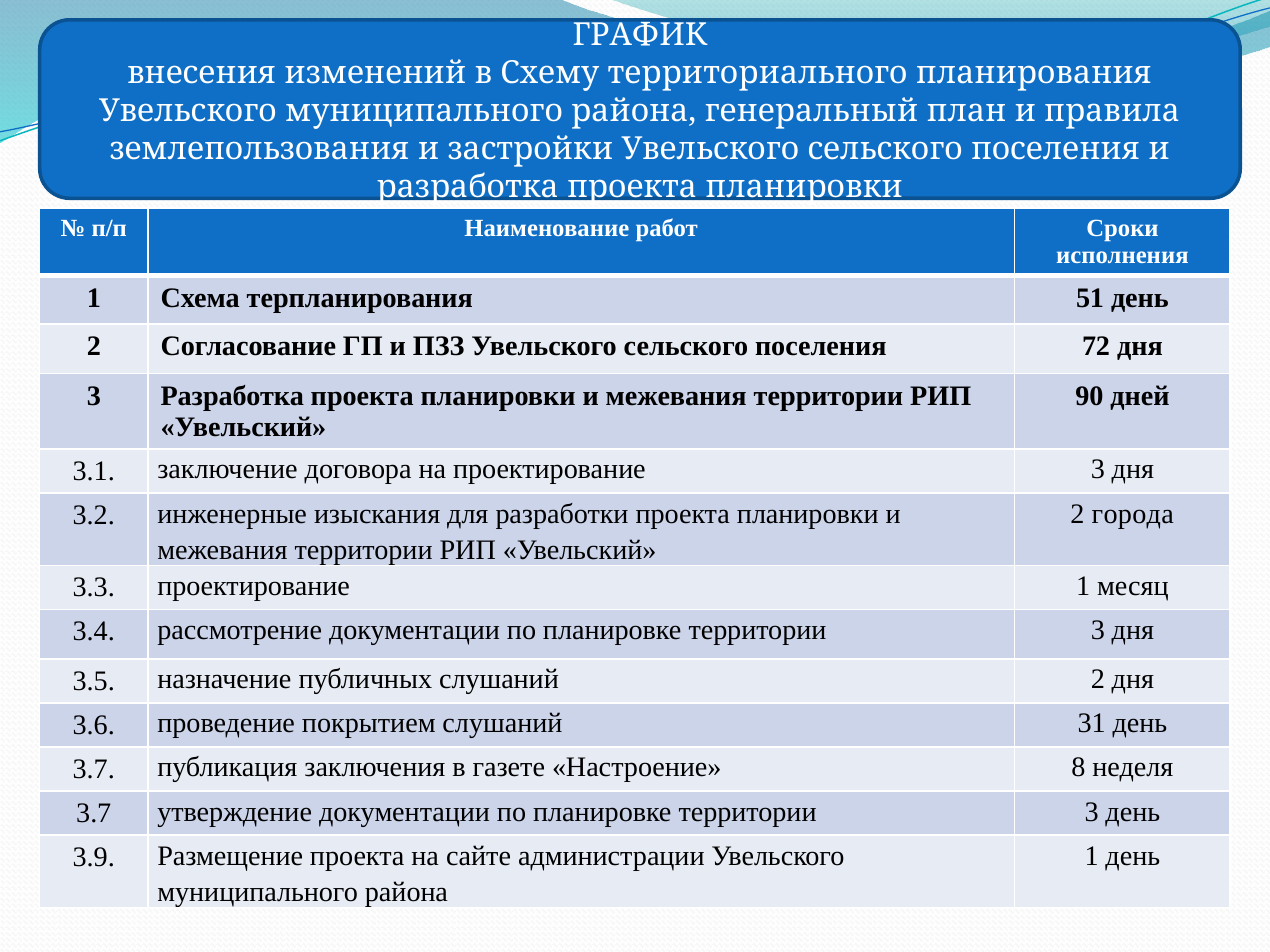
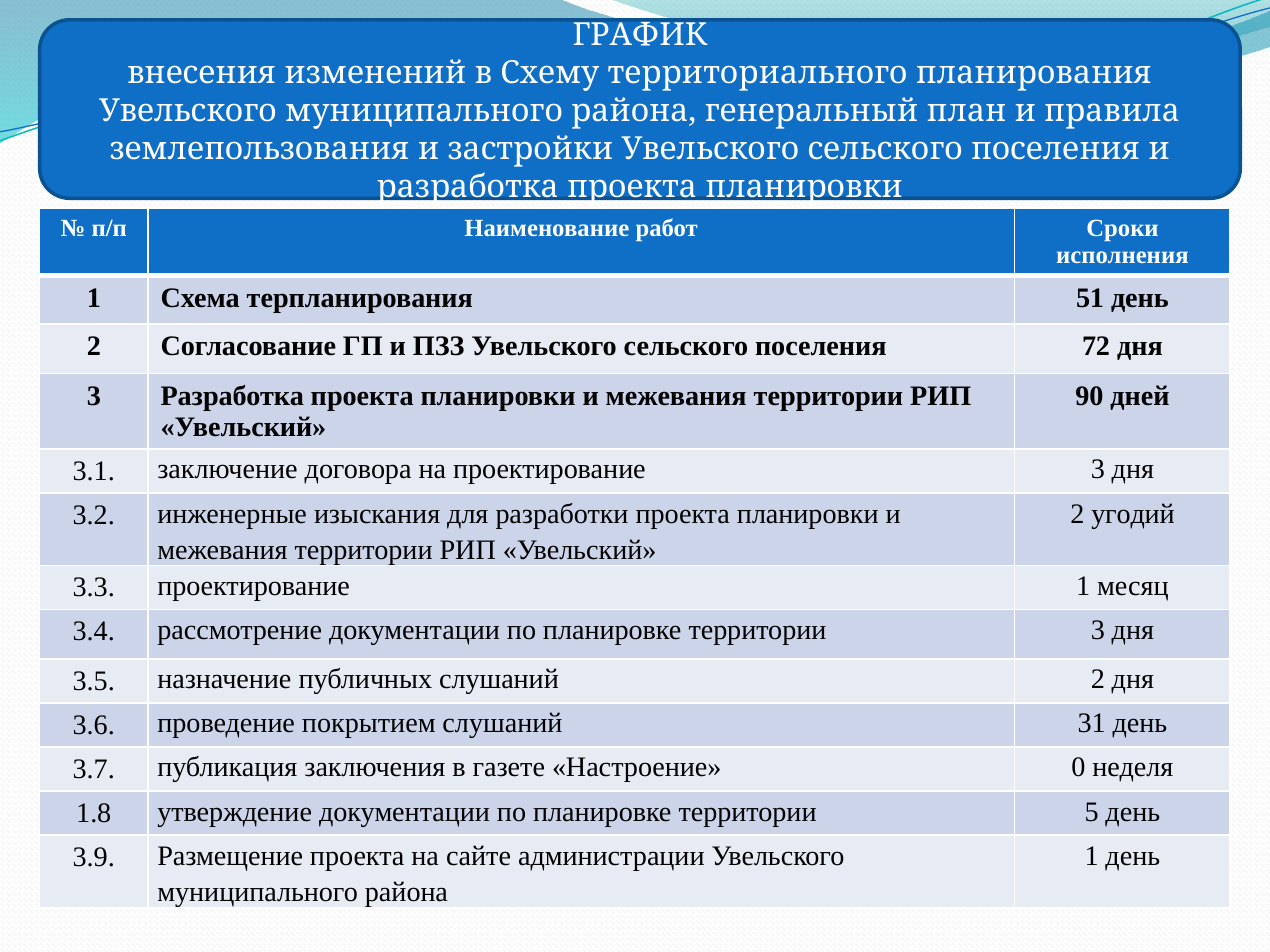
города: города -> угодий
8: 8 -> 0
3.7 at (94, 814): 3.7 -> 1.8
3 at (1092, 812): 3 -> 5
